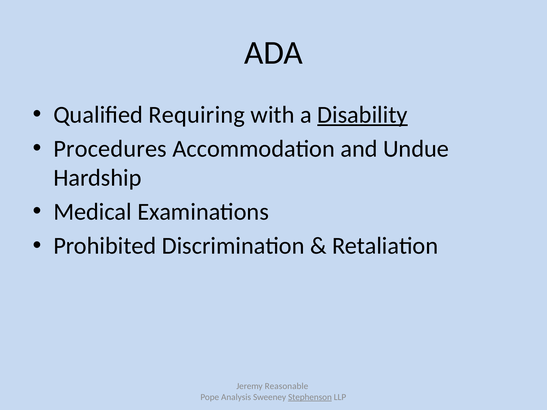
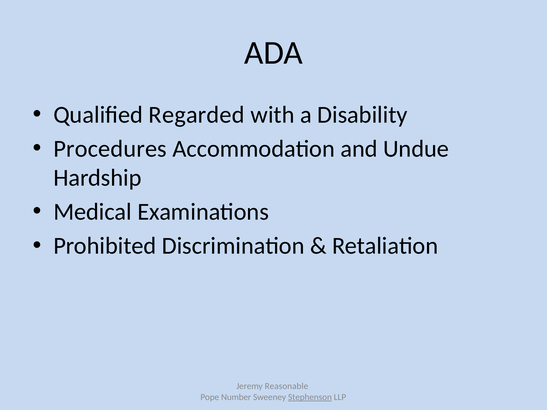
Requiring: Requiring -> Regarded
Disability underline: present -> none
Analysis: Analysis -> Number
